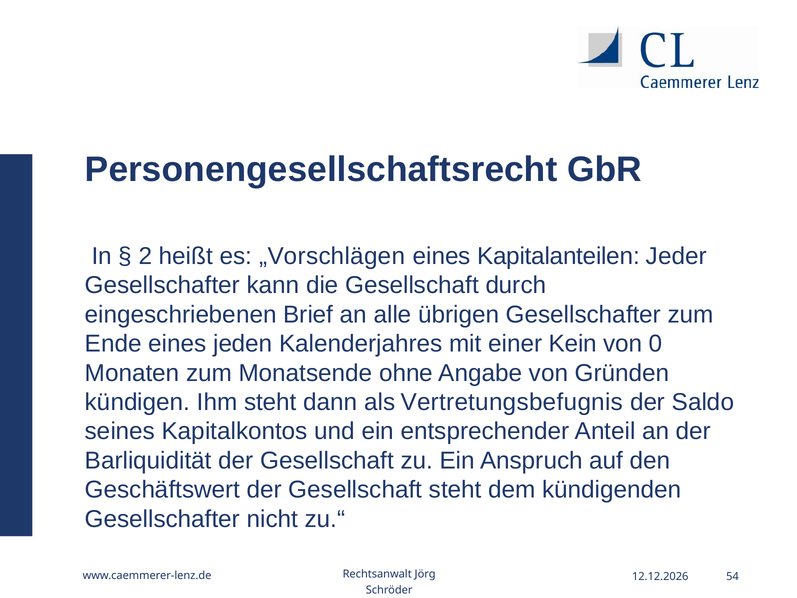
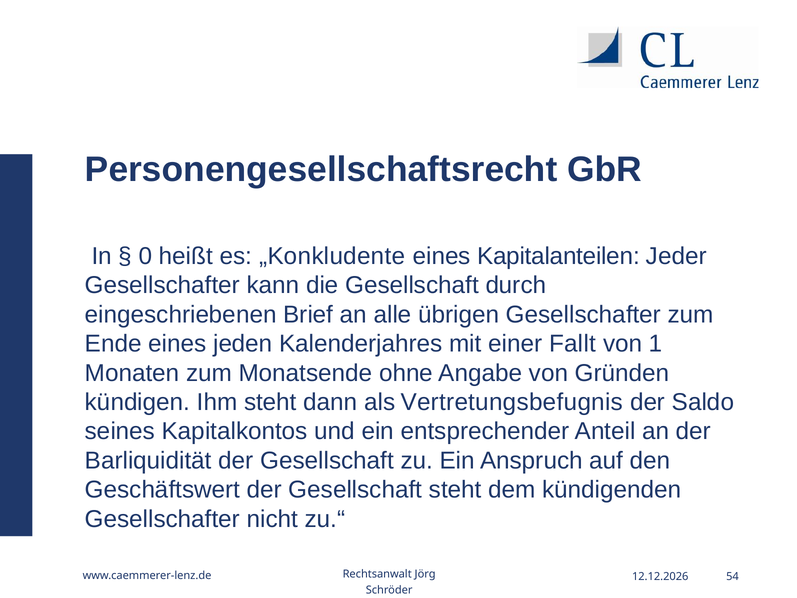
2: 2 -> 0
„Vorschlägen: „Vorschlägen -> „Konkludente
Kein: Kein -> Fallt
0: 0 -> 1
